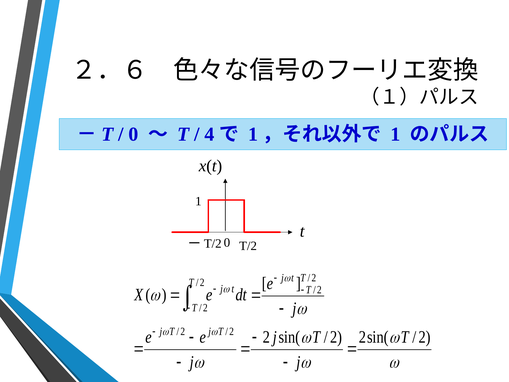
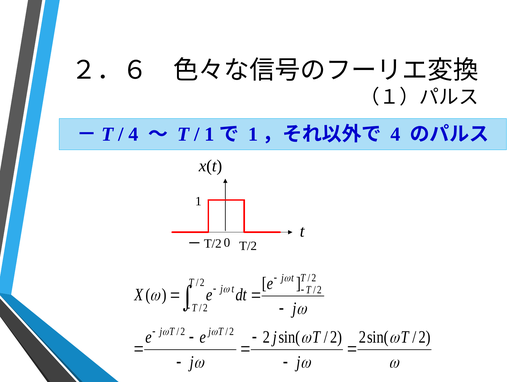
0 at (134, 134): 0 -> 4
4 at (209, 134): 4 -> 1
1 at (395, 134): 1 -> 4
